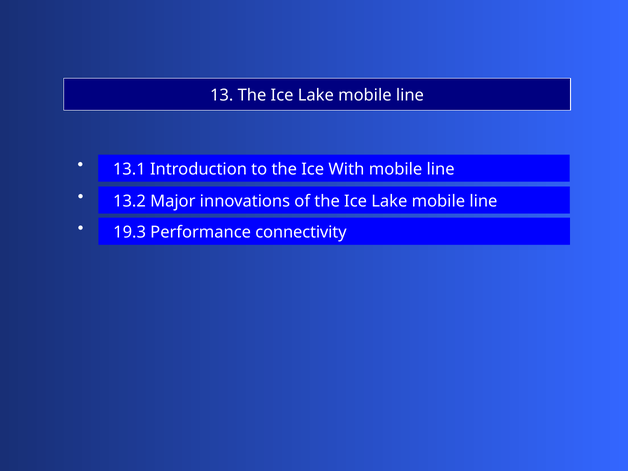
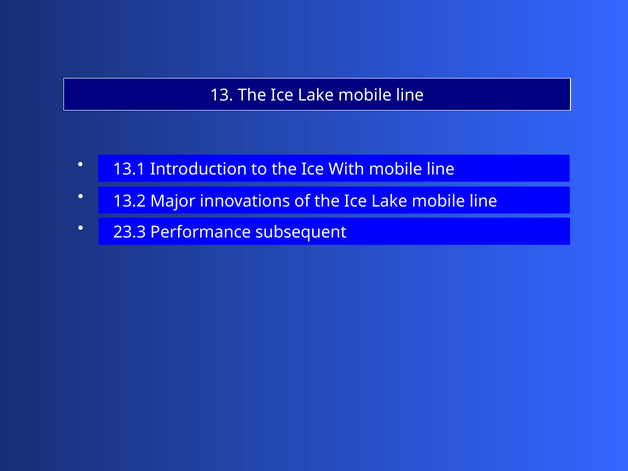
19.3: 19.3 -> 23.3
connectivity: connectivity -> subsequent
